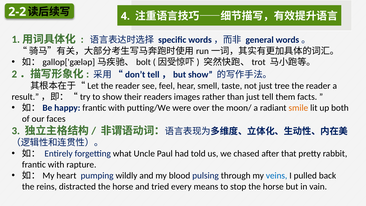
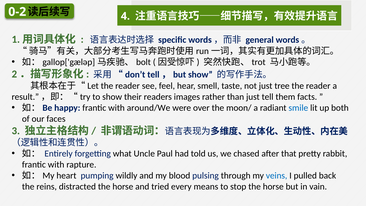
2-2: 2-2 -> 0-2
putting/We: putting/We -> around/We
smile colour: orange -> blue
